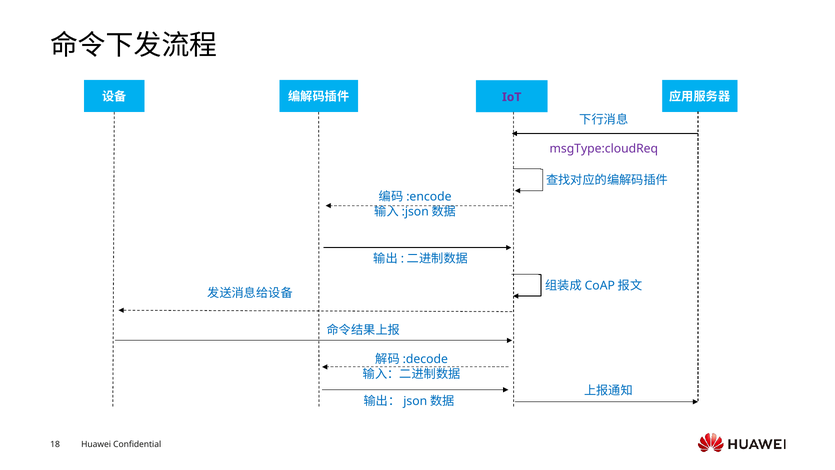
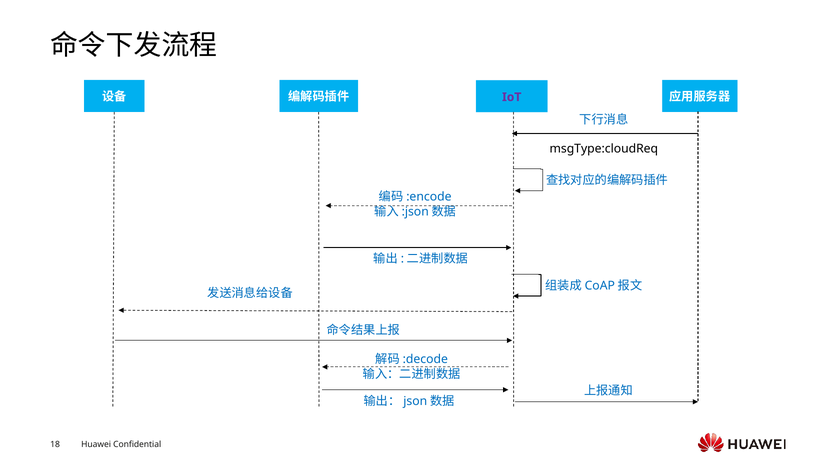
msgType:cloudReq colour: purple -> black
